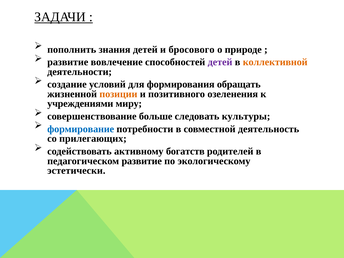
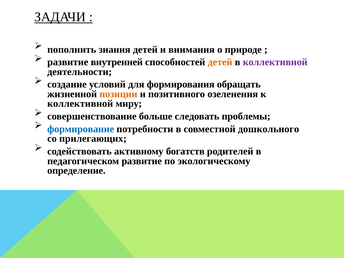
бросового: бросового -> внимания
вовлечение: вовлечение -> внутренней
детей at (220, 62) colour: purple -> orange
коллективной at (275, 62) colour: orange -> purple
учреждениями at (80, 104): учреждениями -> коллективной
культуры: культуры -> проблемы
деятельность: деятельность -> дошкольного
эстетически: эстетически -> определение
